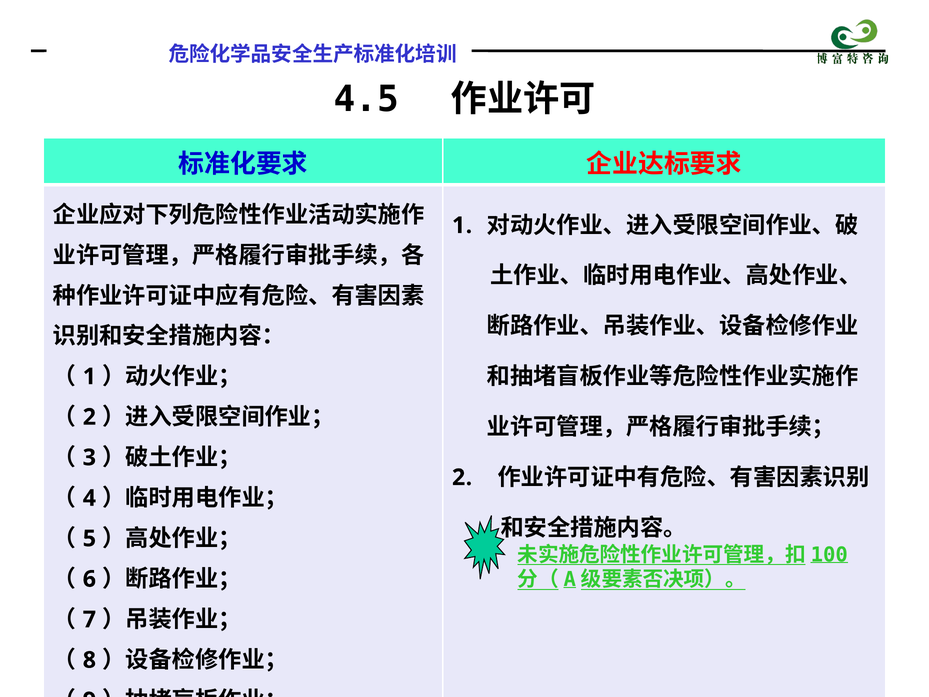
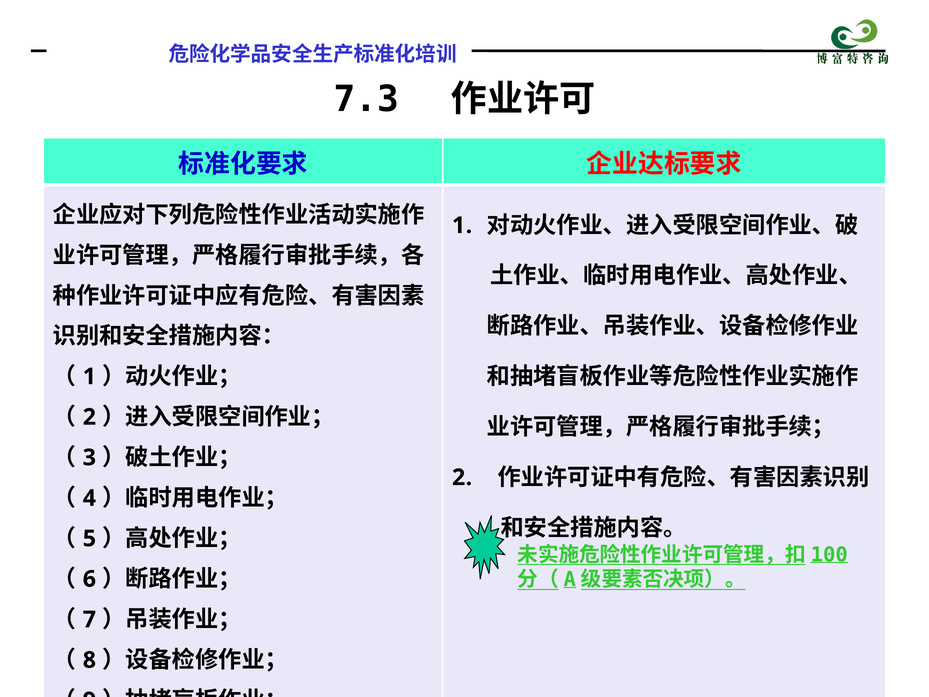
4.5: 4.5 -> 7.3
